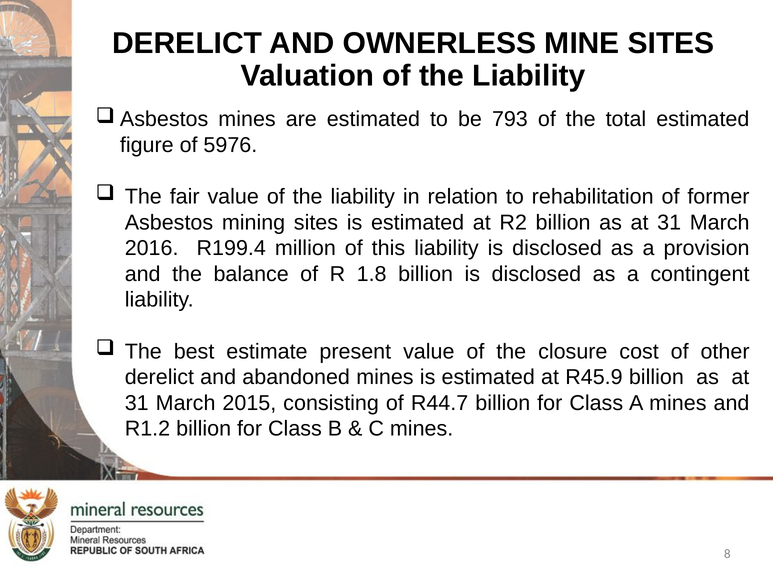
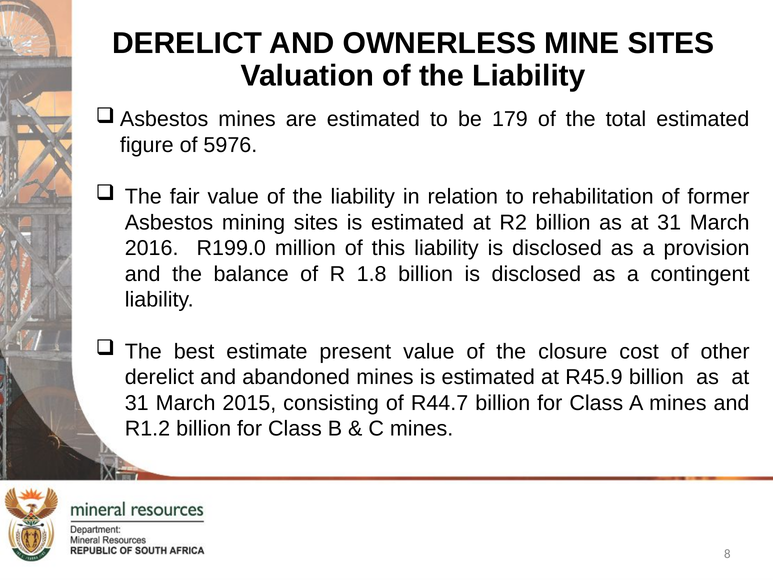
793: 793 -> 179
R199.4: R199.4 -> R199.0
